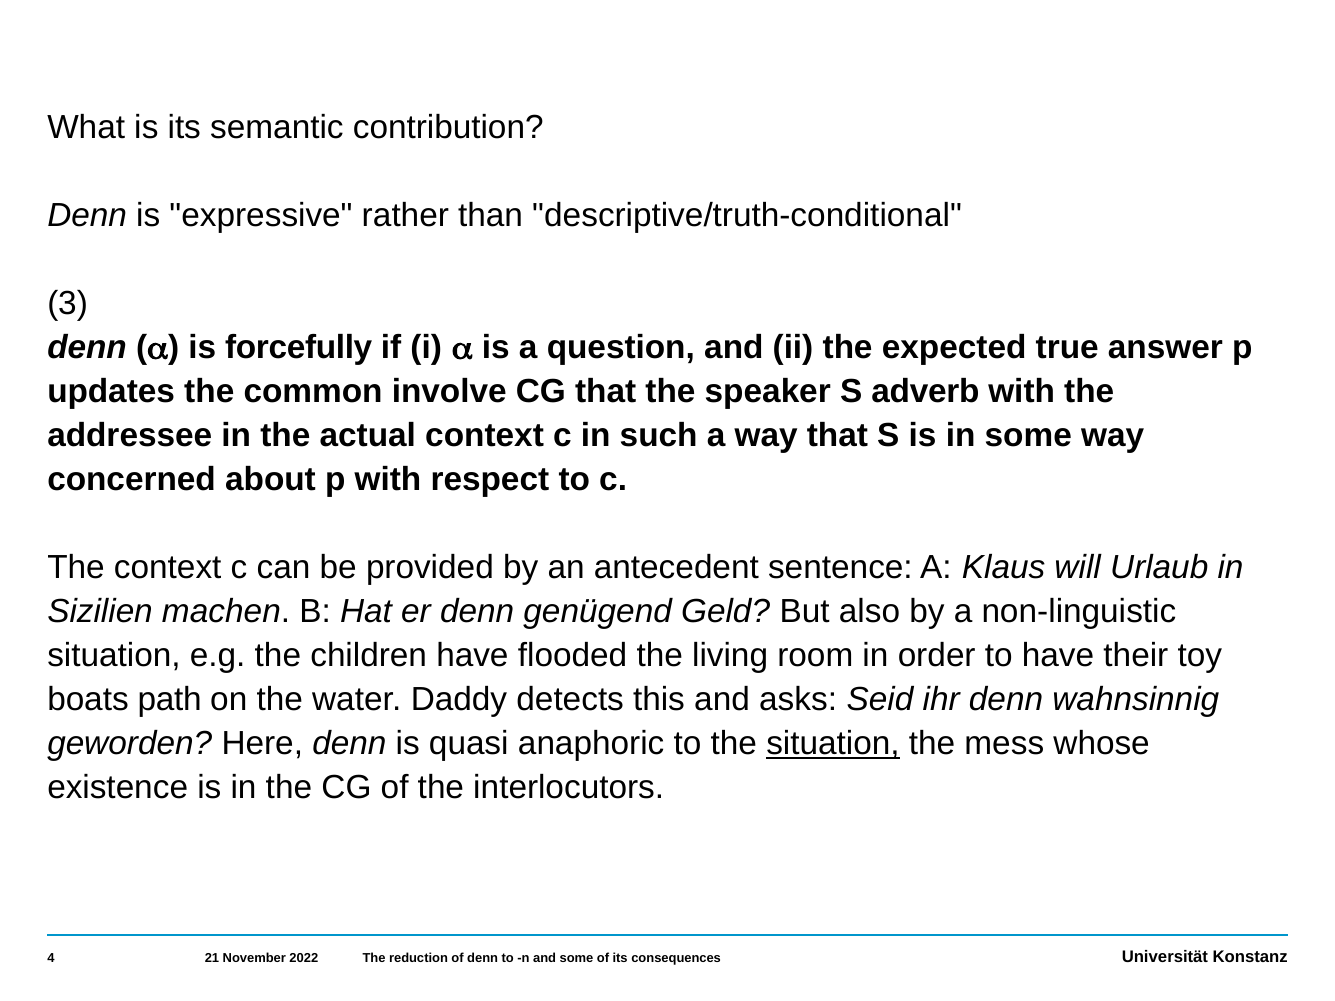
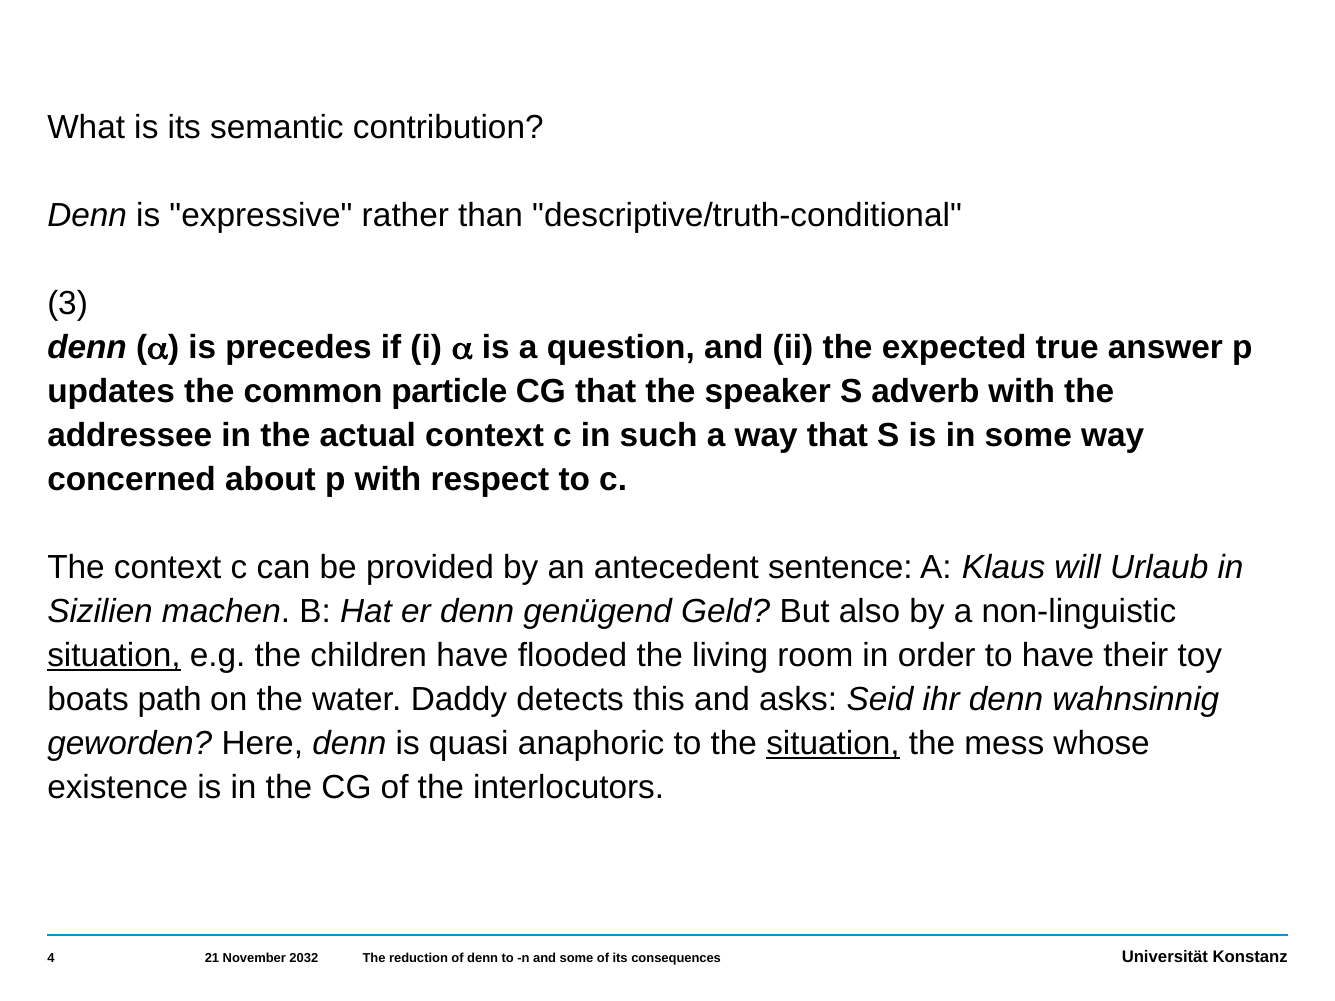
forcefully: forcefully -> precedes
involve: involve -> particle
situation at (114, 656) underline: none -> present
2022: 2022 -> 2032
